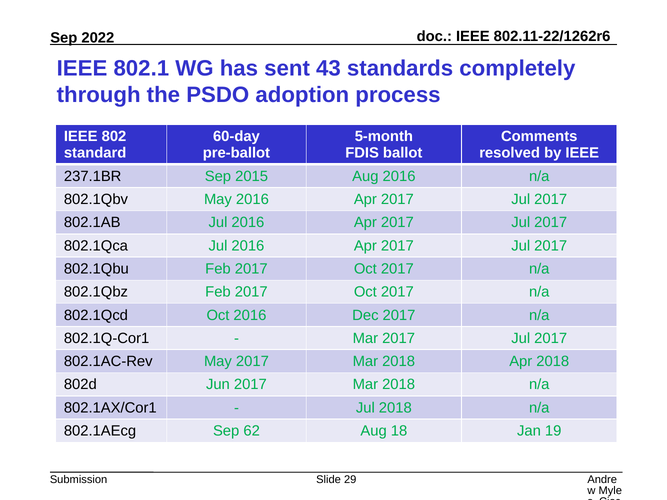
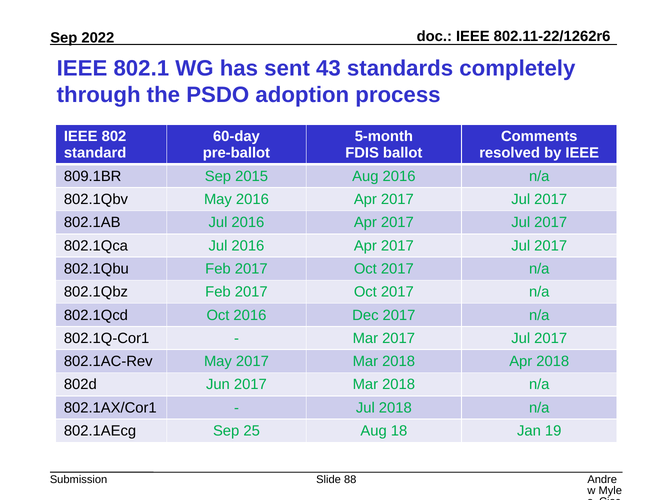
237.1BR: 237.1BR -> 809.1BR
62: 62 -> 25
29: 29 -> 88
